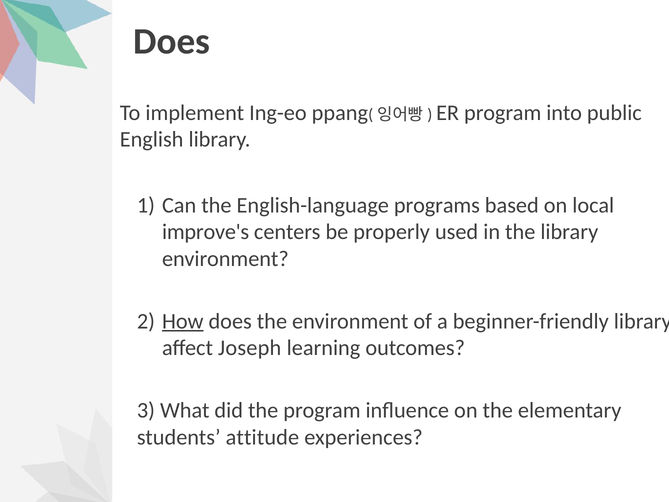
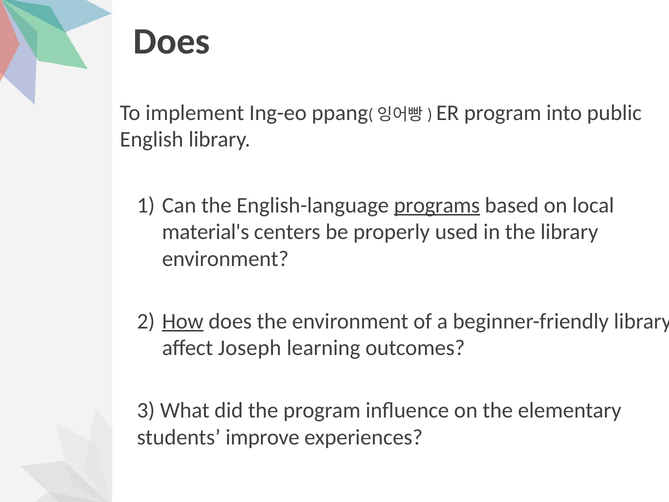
programs underline: none -> present
improve's: improve's -> material's
attitude: attitude -> improve
